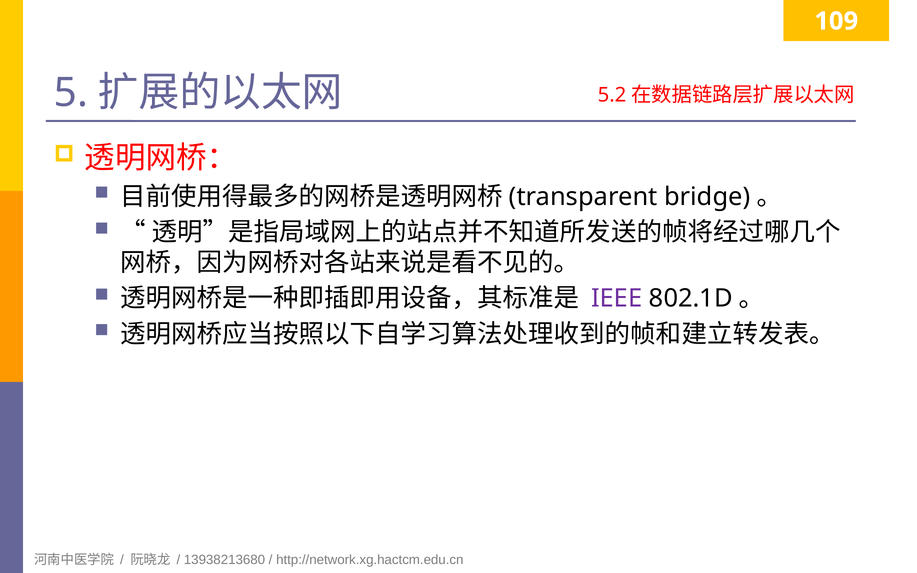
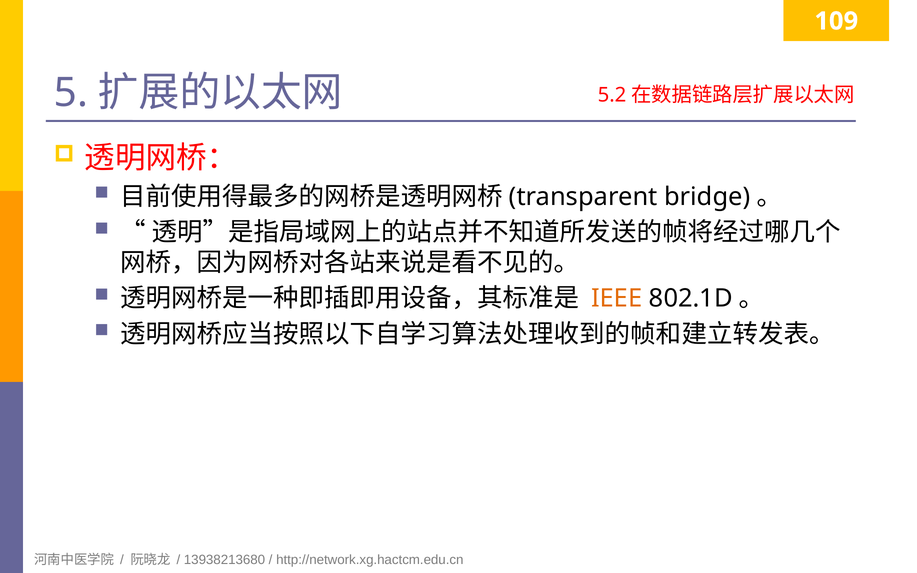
IEEE colour: purple -> orange
